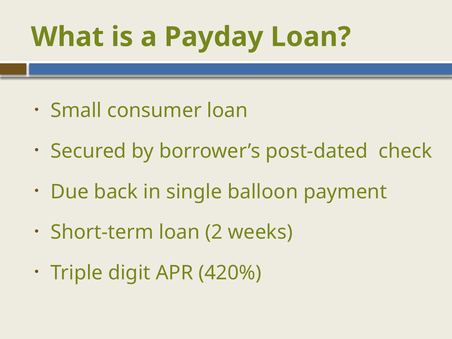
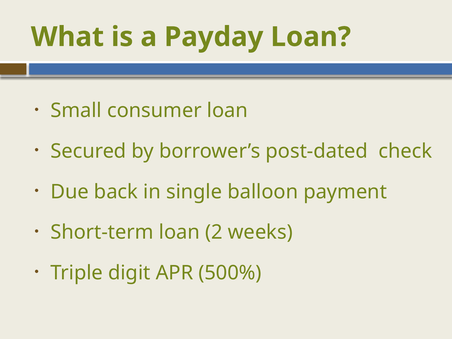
420%: 420% -> 500%
